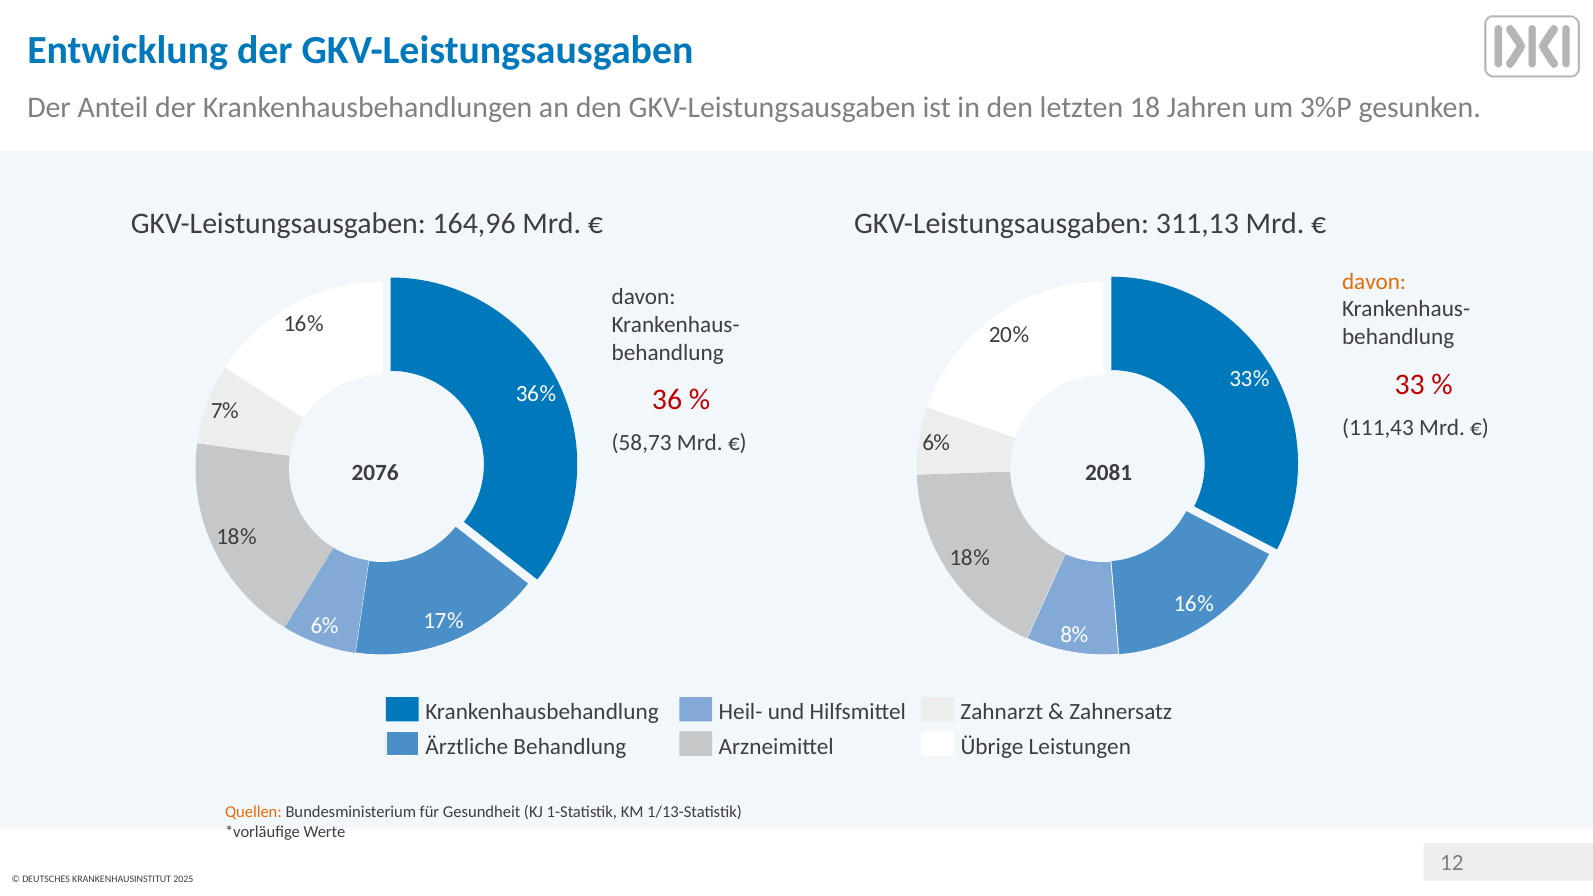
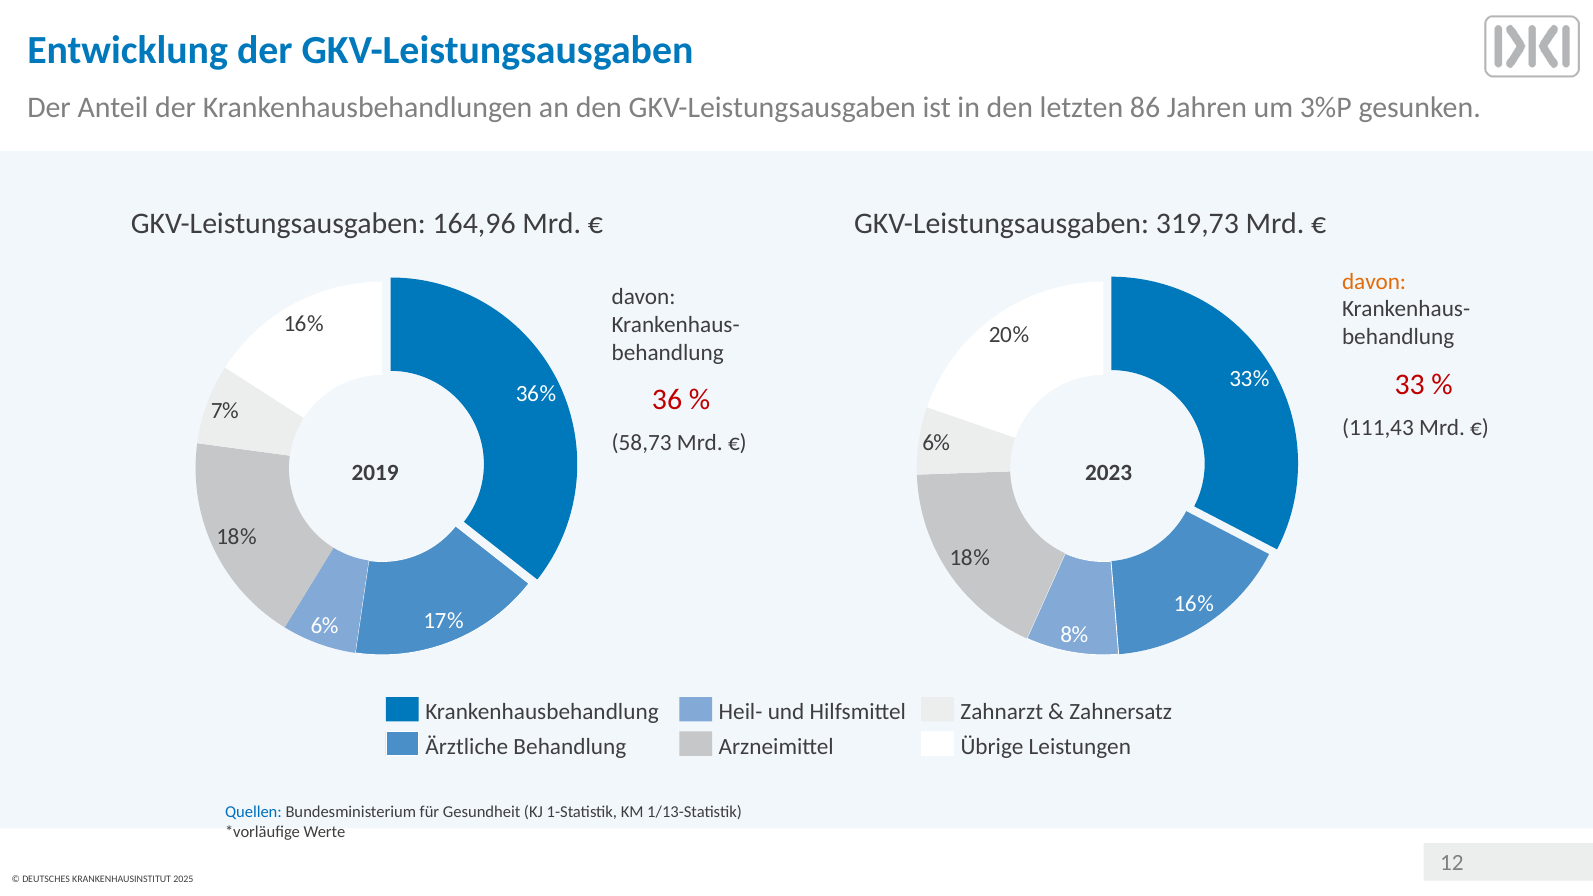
18: 18 -> 86
311,13: 311,13 -> 319,73
2076: 2076 -> 2019
2081: 2081 -> 2023
Quellen colour: orange -> blue
